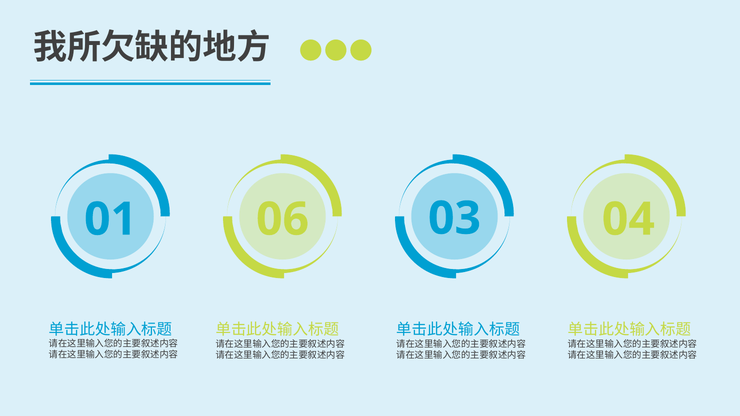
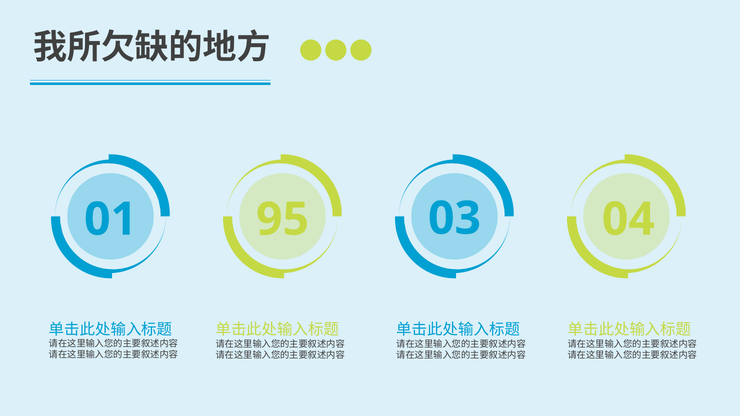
06: 06 -> 95
